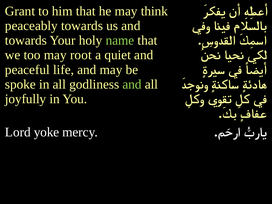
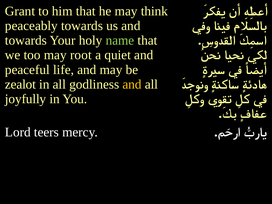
spoke: spoke -> zealot
and at (132, 84) colour: light green -> yellow
yoke: yoke -> teers
